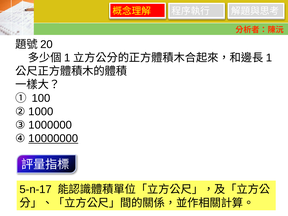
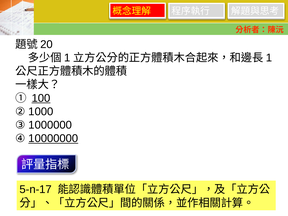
100 underline: none -> present
